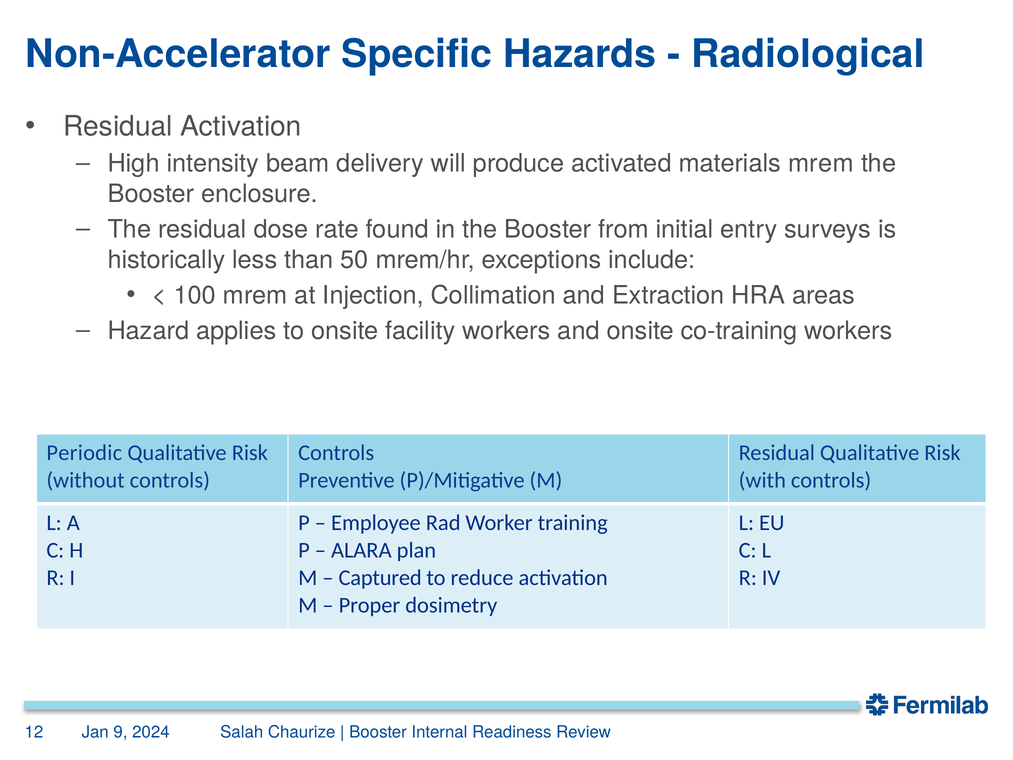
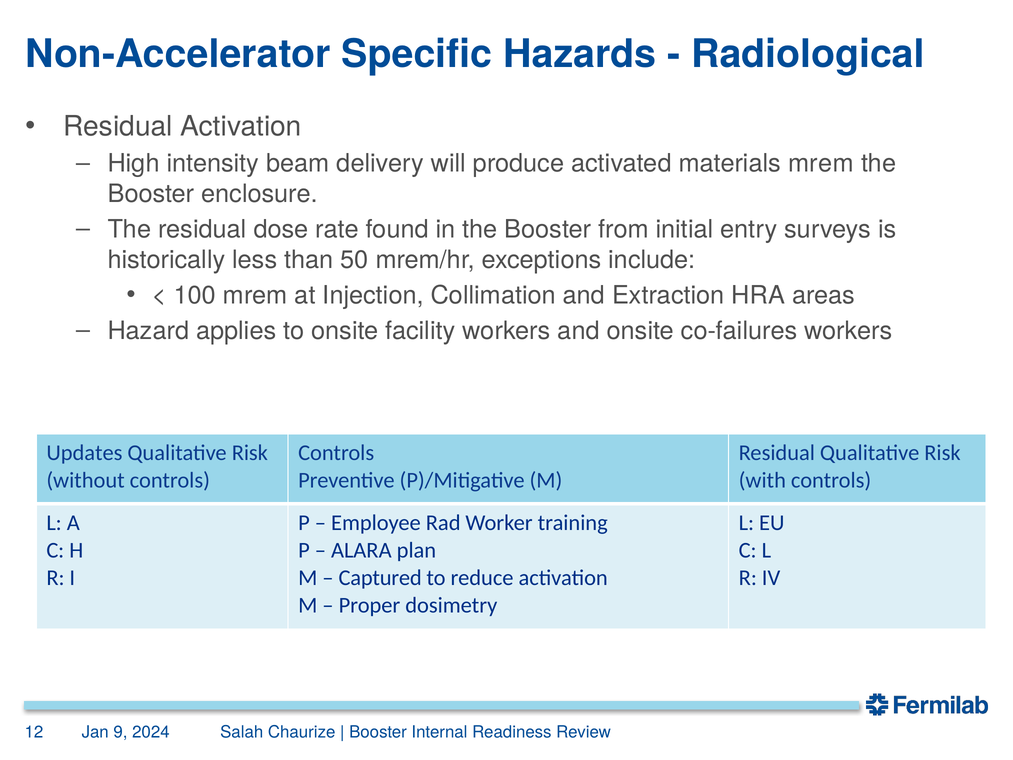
co-training: co-training -> co-failures
Periodic: Periodic -> Updates
